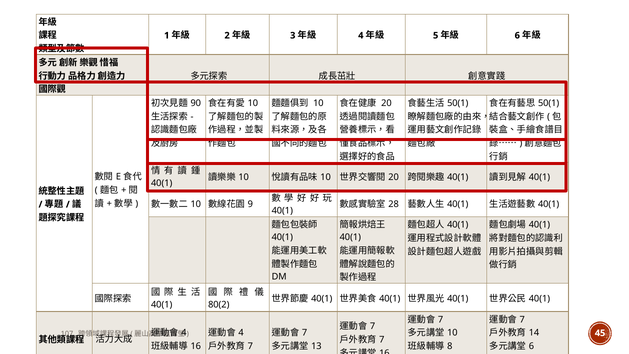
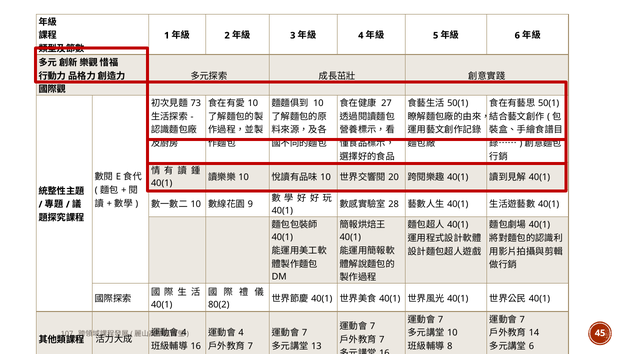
90: 90 -> 73
20 at (386, 103): 20 -> 27
